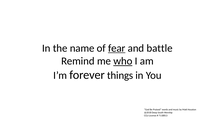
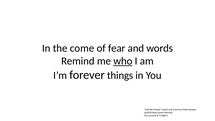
name: name -> come
fear underline: present -> none
and battle: battle -> words
